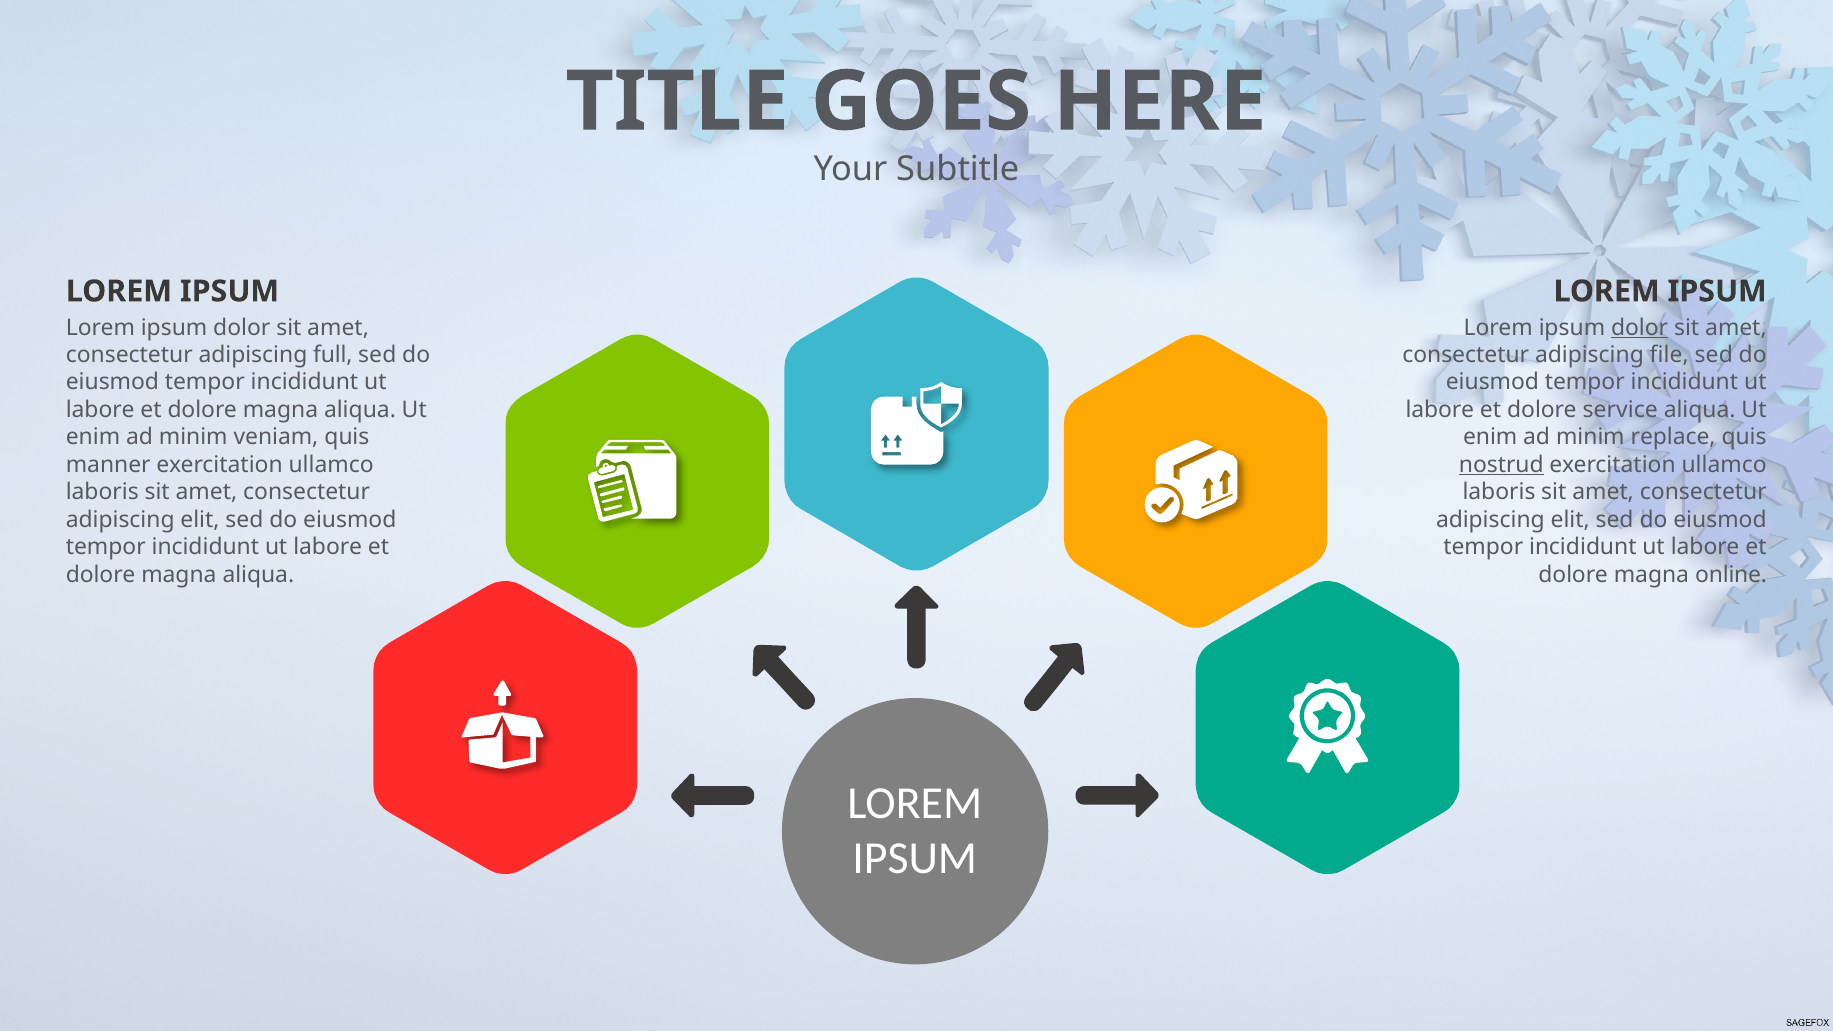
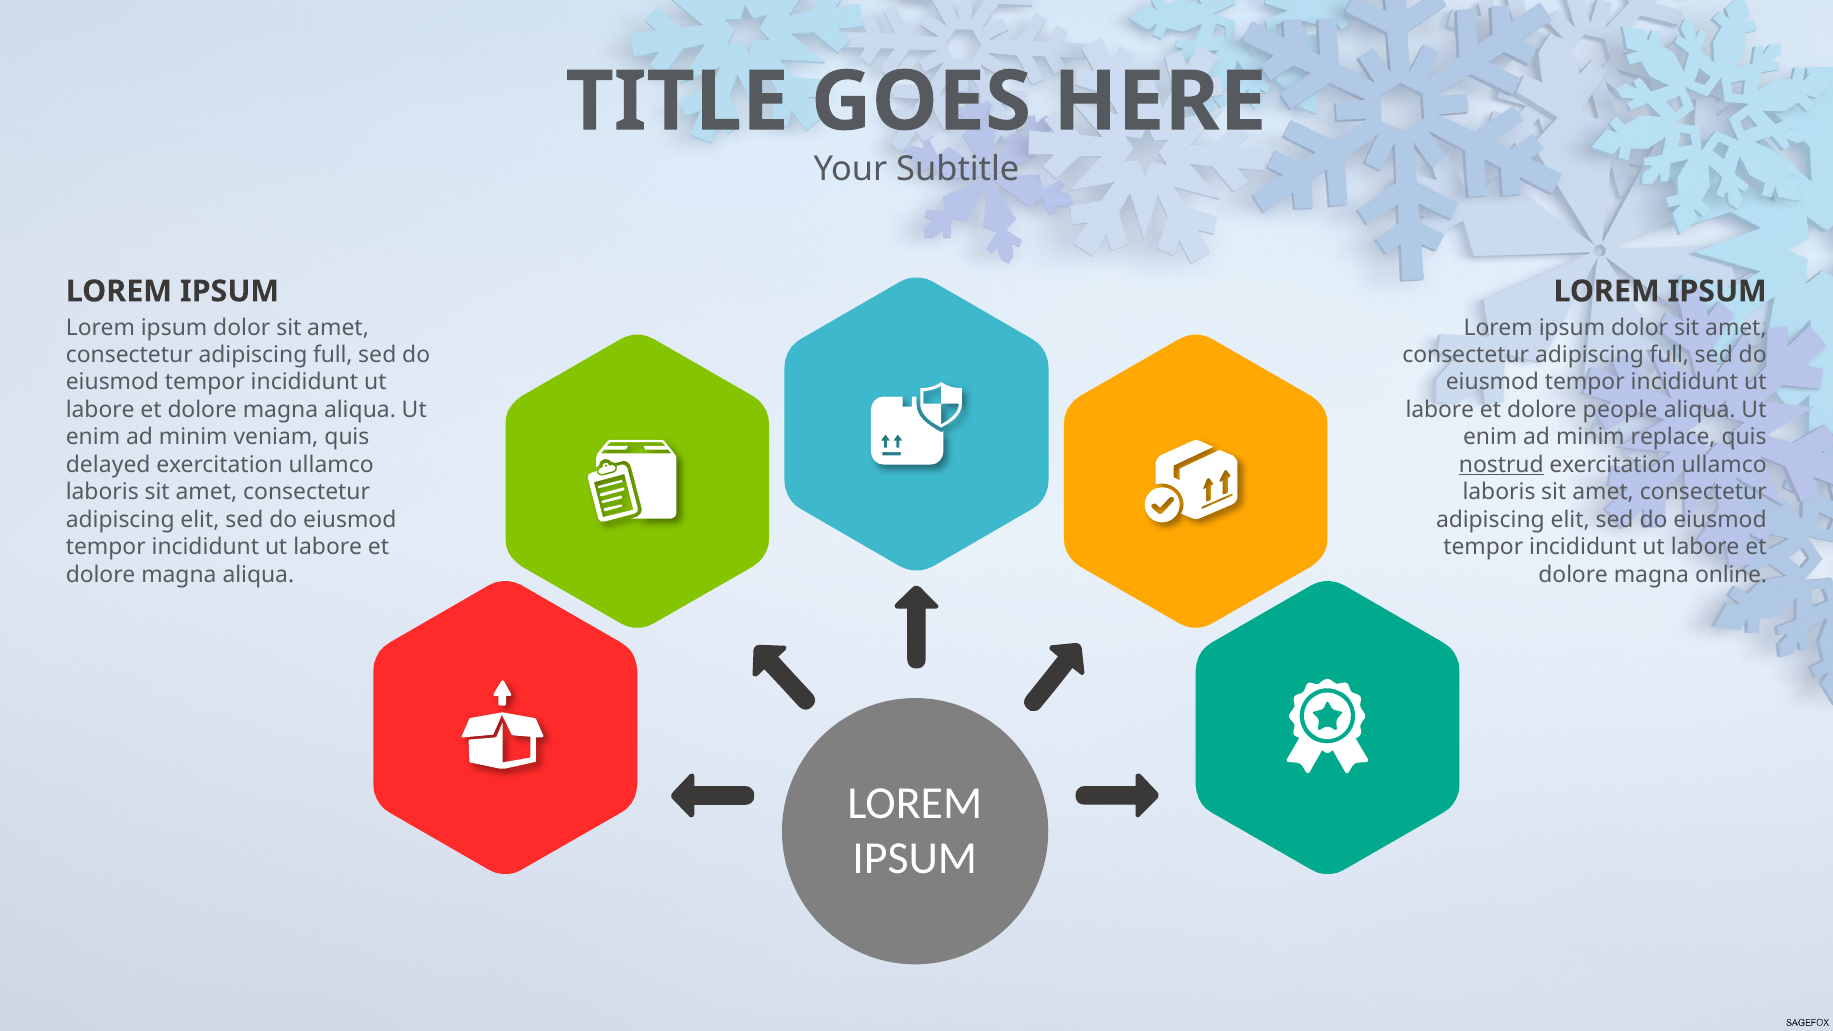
dolor at (1640, 327) underline: present -> none
file at (1669, 355): file -> full
service: service -> people
manner: manner -> delayed
